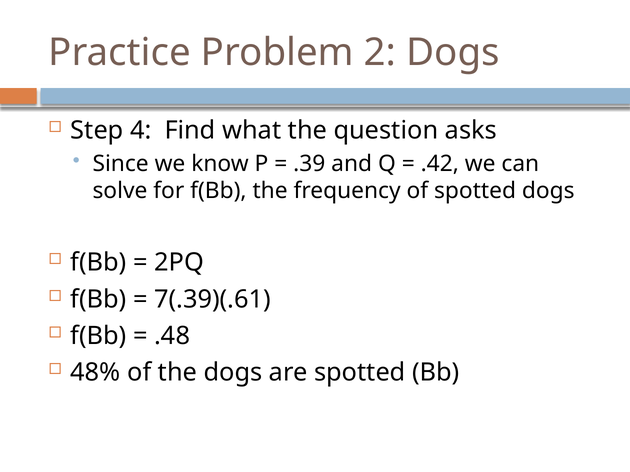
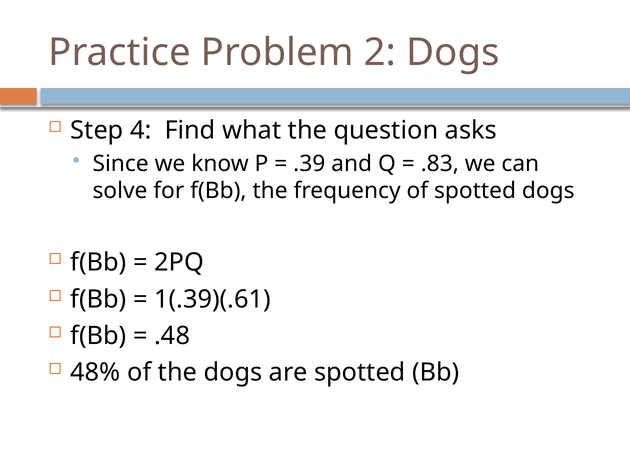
.42: .42 -> .83
7(.39)(.61: 7(.39)(.61 -> 1(.39)(.61
